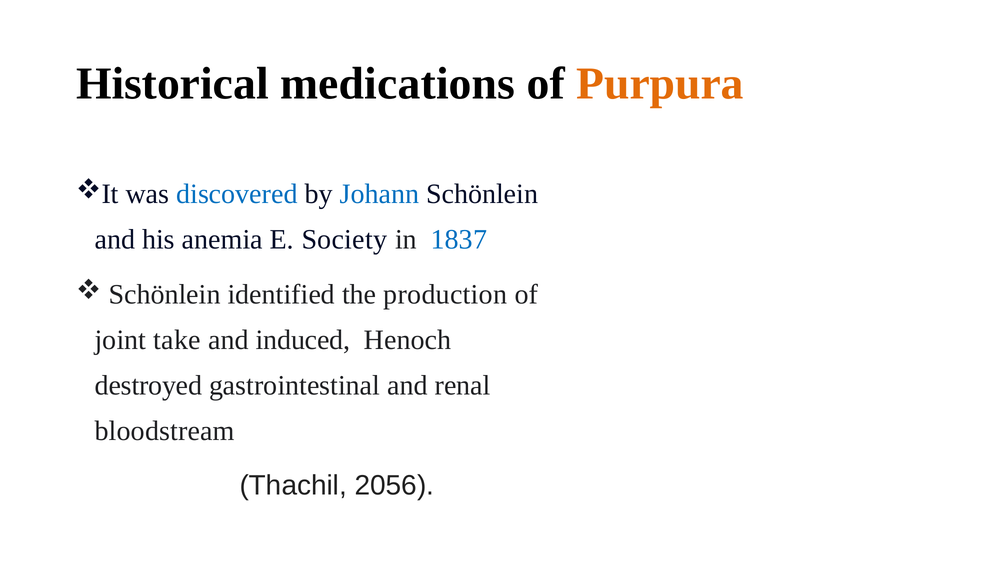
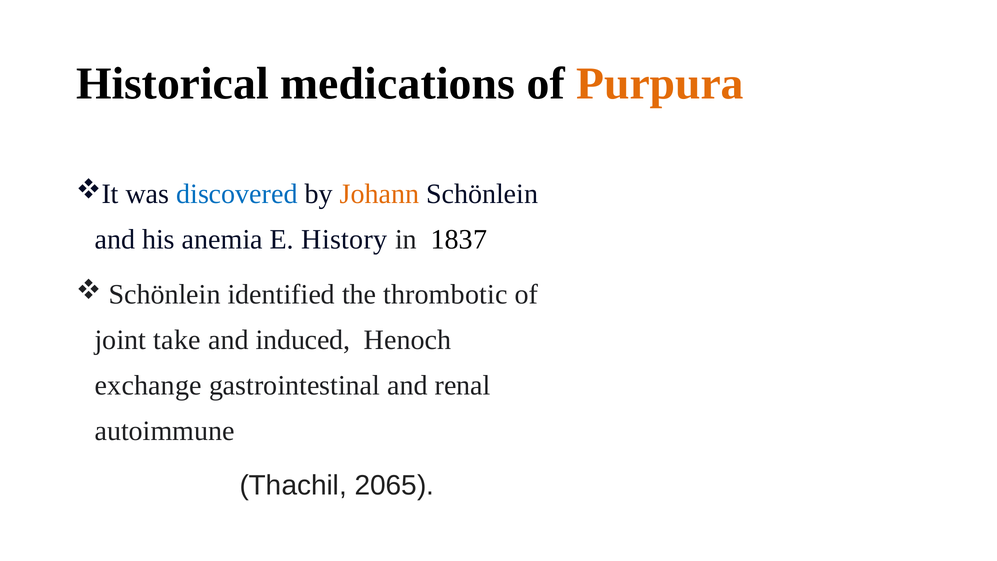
Johann colour: blue -> orange
Society: Society -> History
1837 colour: blue -> black
production: production -> thrombotic
destroyed: destroyed -> exchange
bloodstream: bloodstream -> autoimmune
2056: 2056 -> 2065
